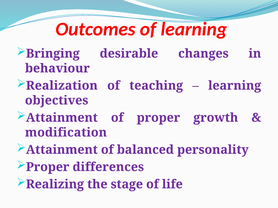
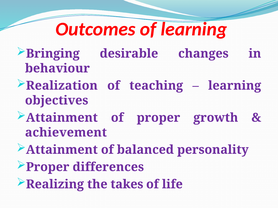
modification: modification -> achievement
stage: stage -> takes
